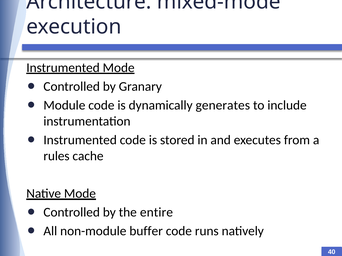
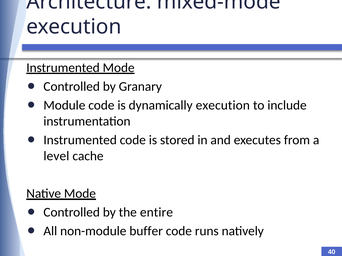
dynamically generates: generates -> execution
rules: rules -> level
